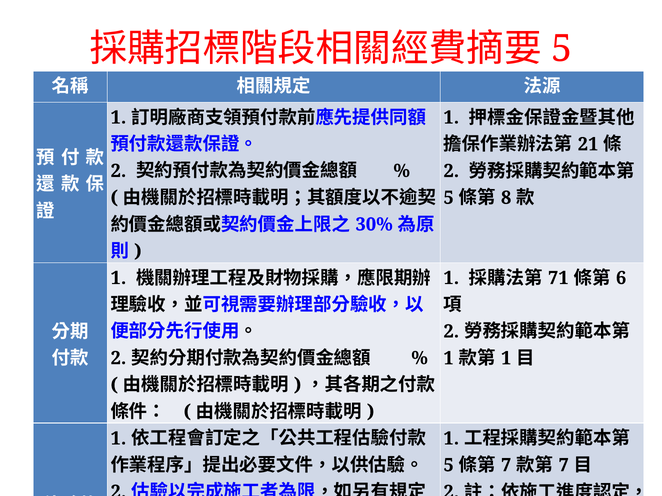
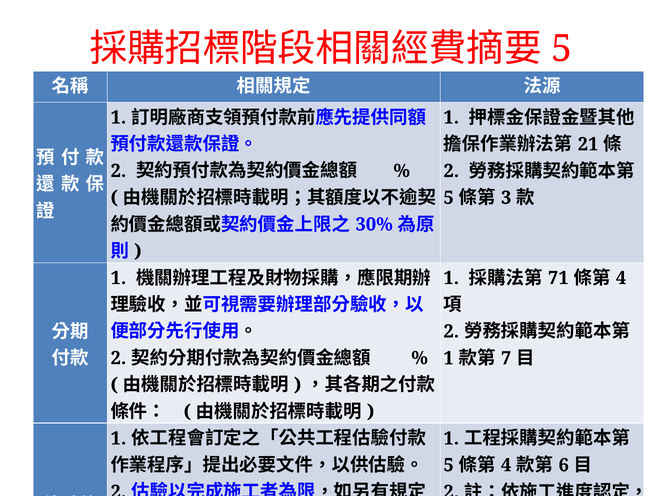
8: 8 -> 3
6 at (621, 278): 6 -> 4
1 at (506, 359): 1 -> 7
7 at (506, 466): 7 -> 4
7 at (564, 466): 7 -> 6
